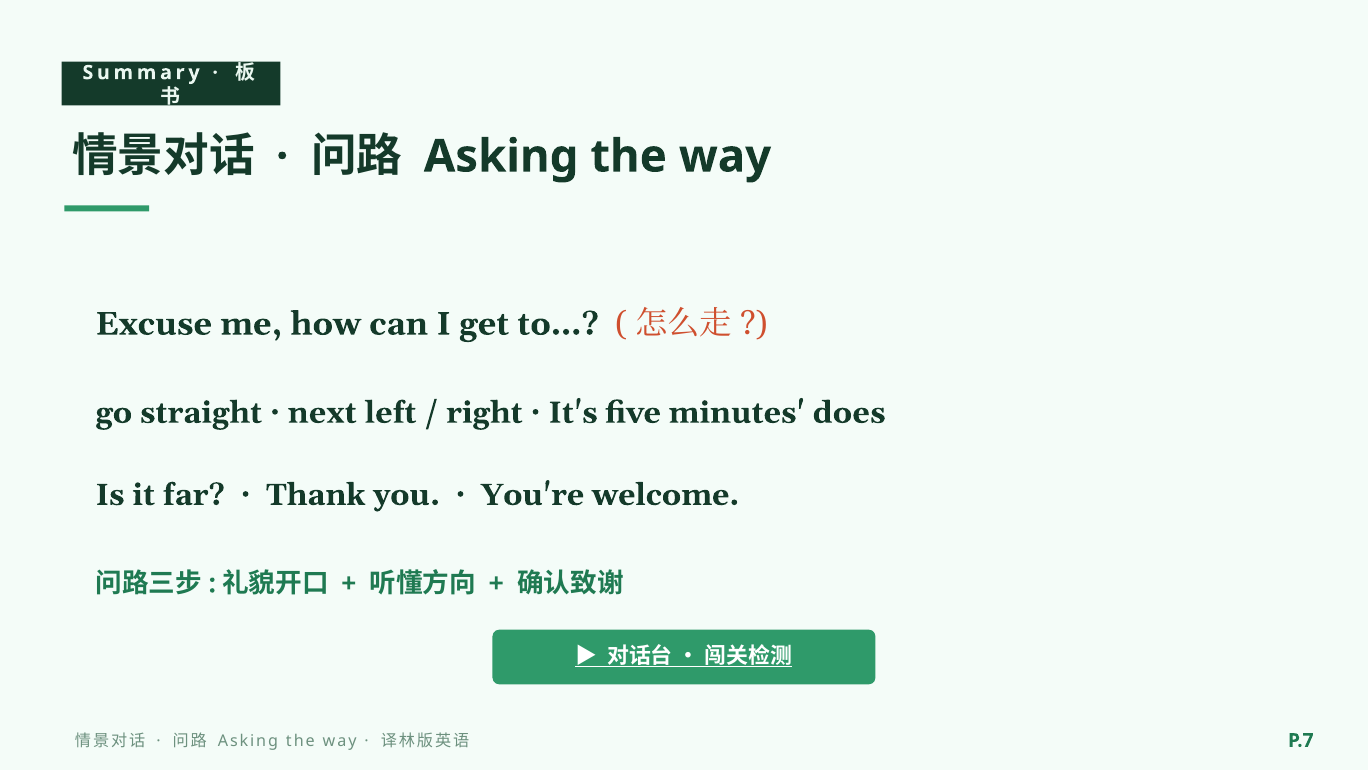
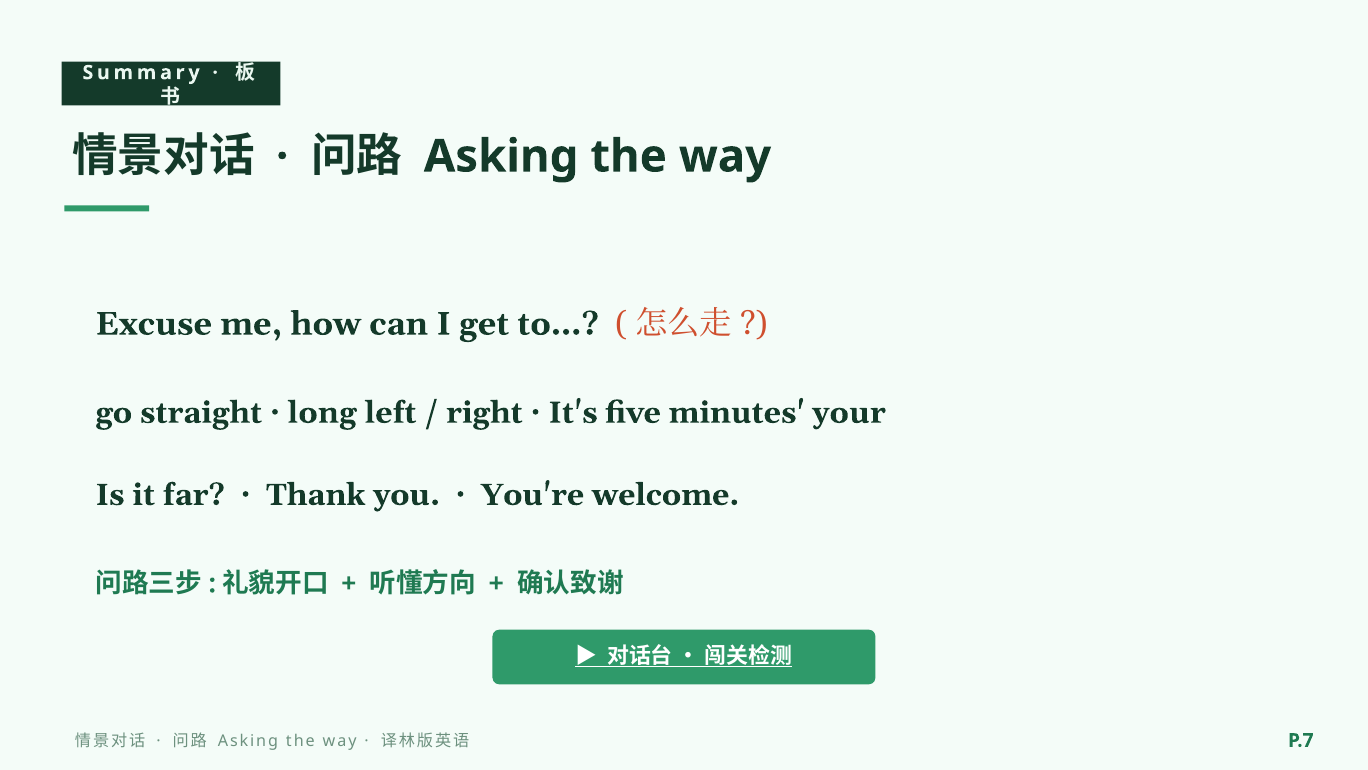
next: next -> long
does: does -> your
